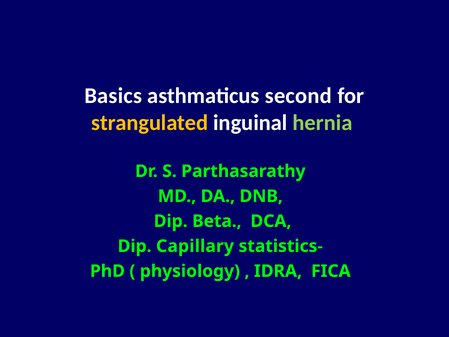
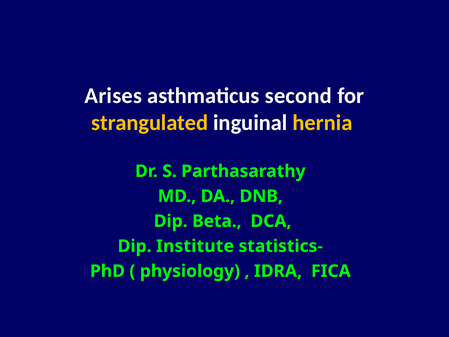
Basics: Basics -> Arises
hernia colour: light green -> yellow
Capillary: Capillary -> Institute
